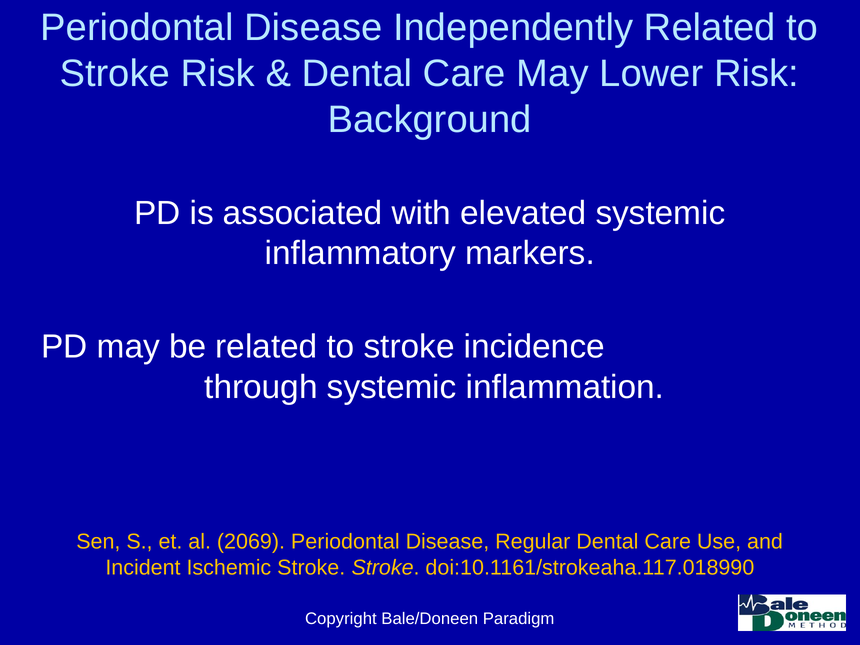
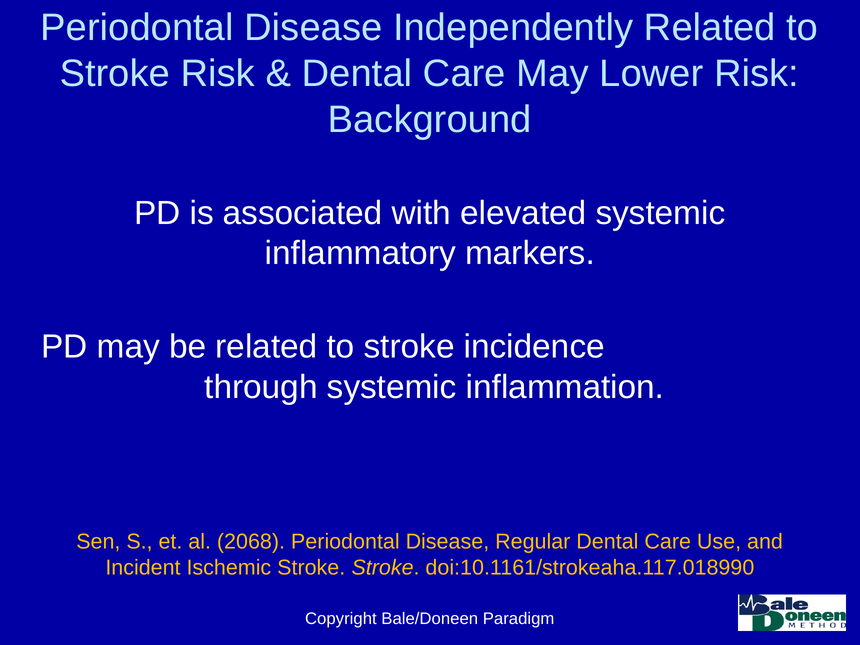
2069: 2069 -> 2068
